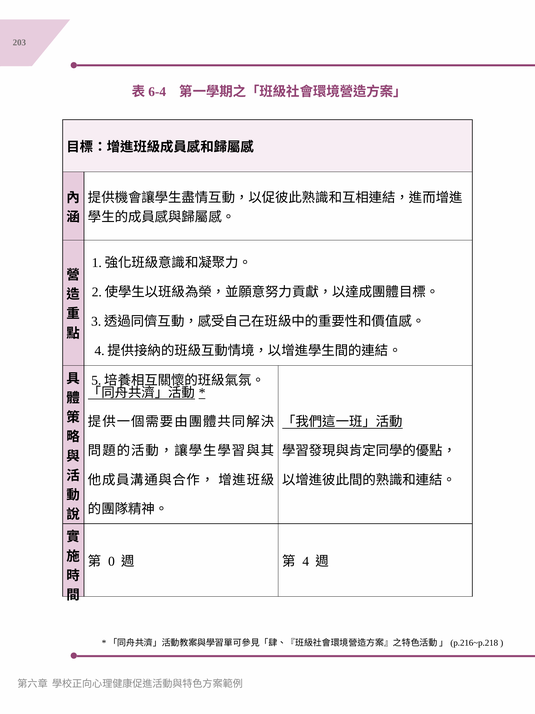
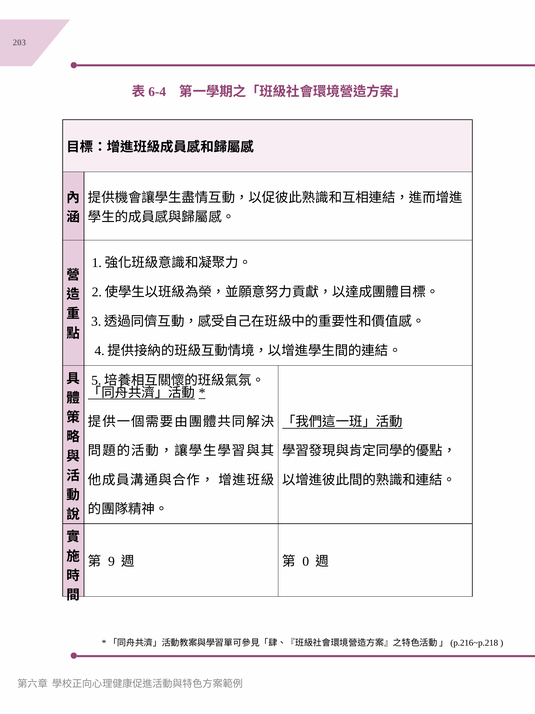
0: 0 -> 9
4: 4 -> 0
